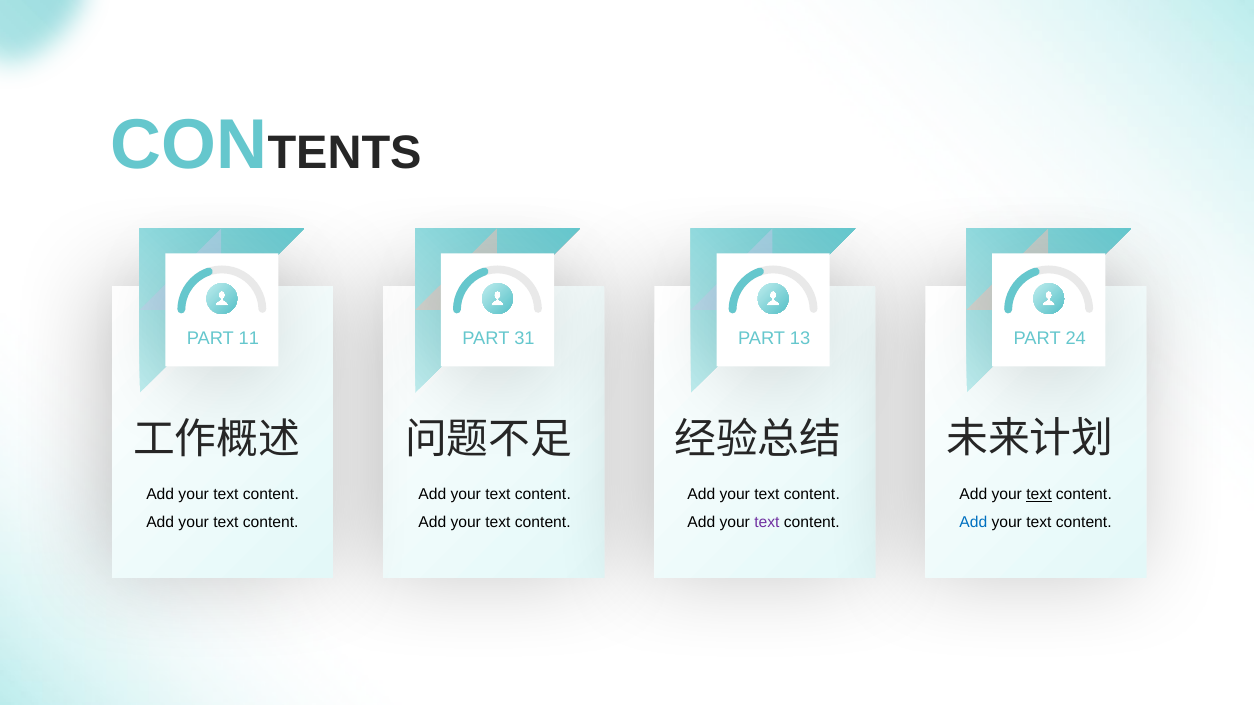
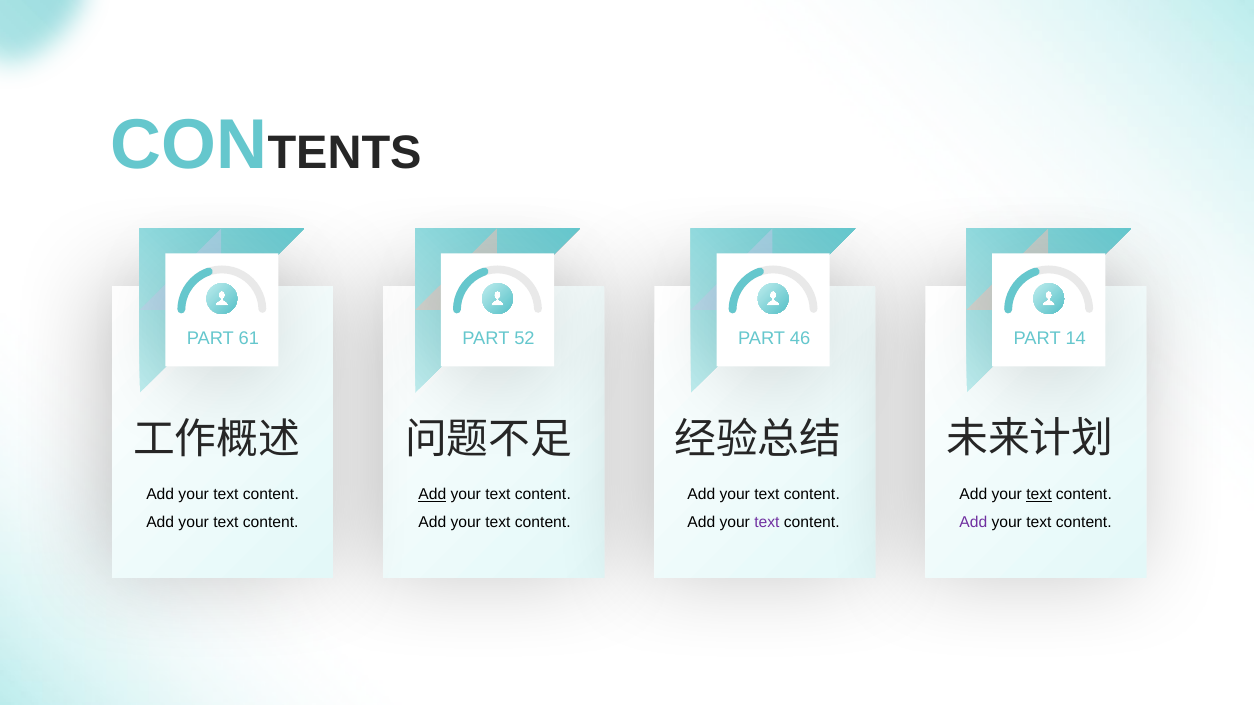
11: 11 -> 61
31: 31 -> 52
13: 13 -> 46
24: 24 -> 14
Add at (432, 495) underline: none -> present
Add at (973, 523) colour: blue -> purple
